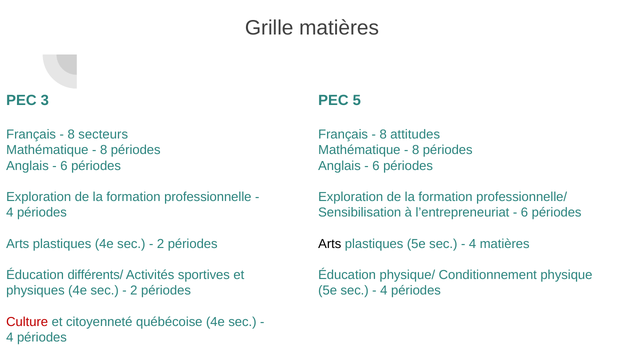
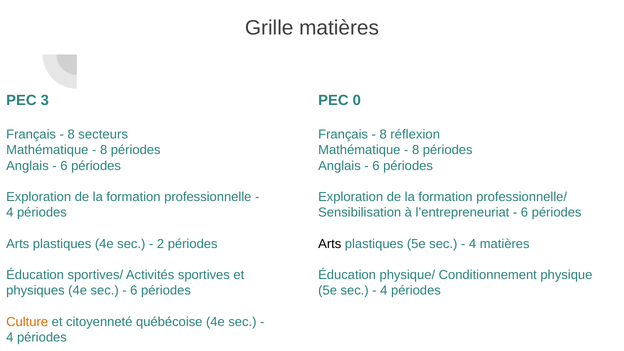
5: 5 -> 0
attitudes: attitudes -> réflexion
différents/: différents/ -> sportives/
2 at (134, 291): 2 -> 6
Culture colour: red -> orange
